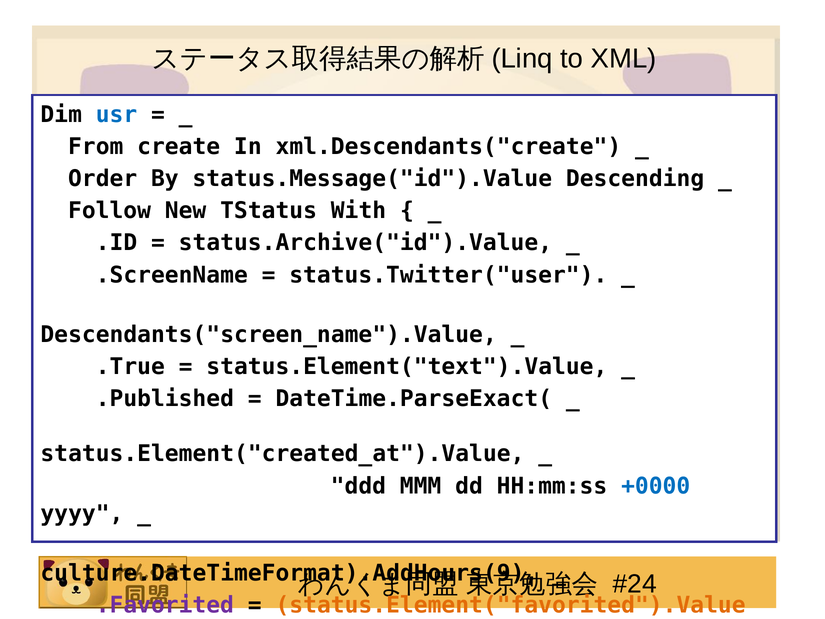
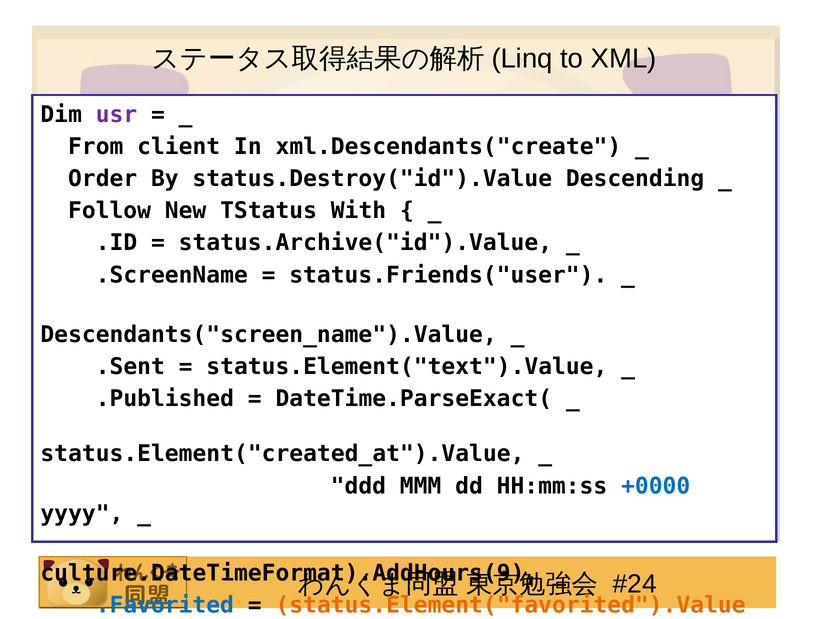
usr colour: blue -> purple
create: create -> client
status.Message("id").Value: status.Message("id").Value -> status.Destroy("id").Value
status.Twitter("user: status.Twitter("user -> status.Friends("user
.True: .True -> .Sent
.Favorited colour: purple -> blue
